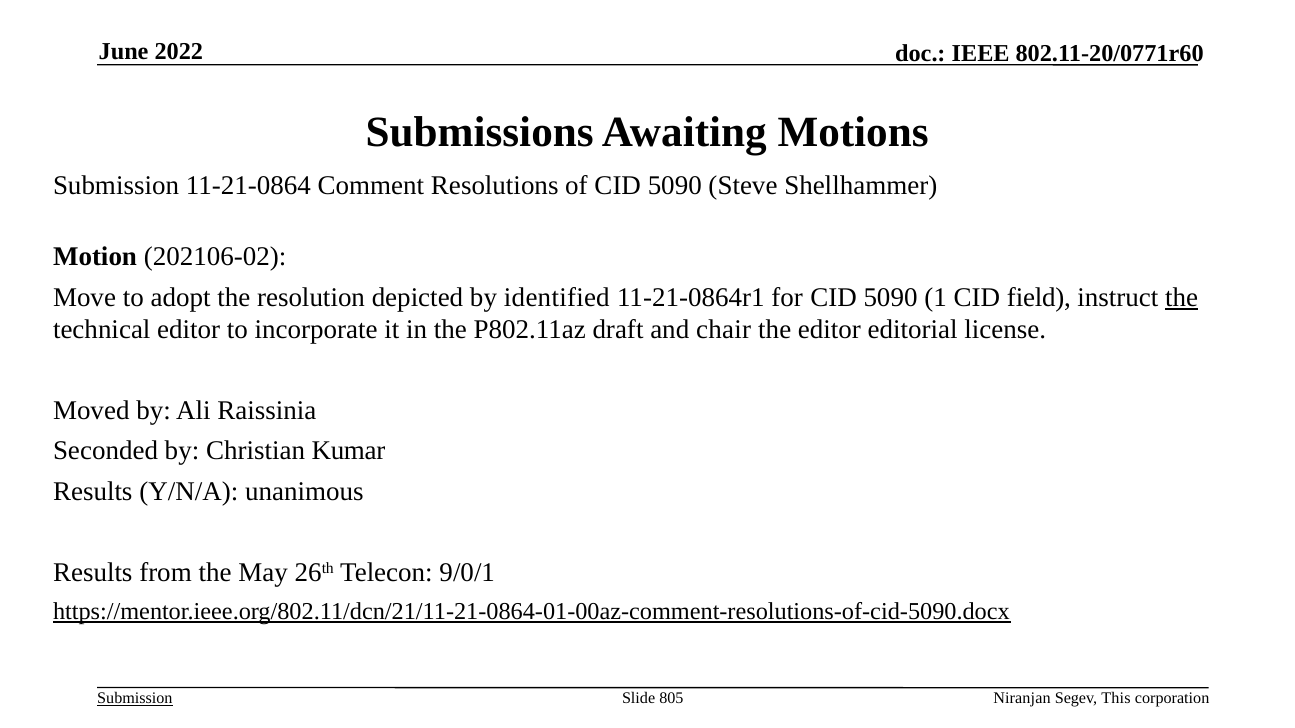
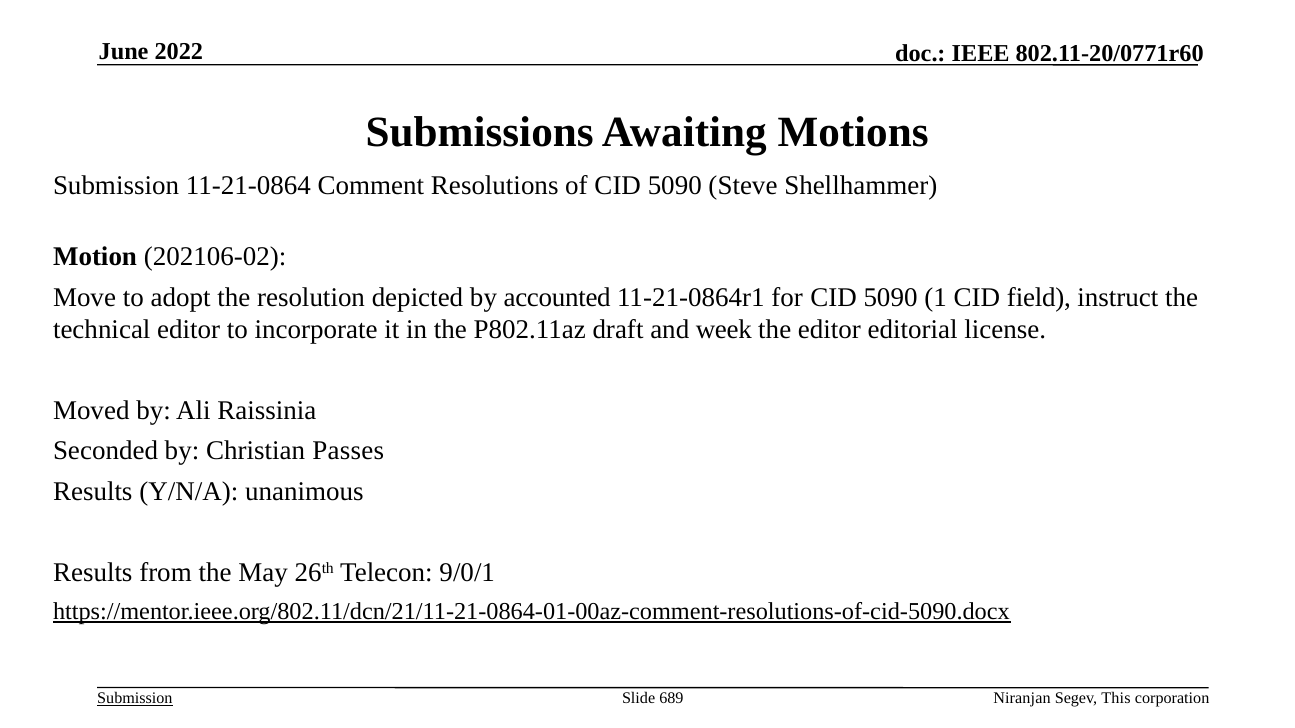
identified: identified -> accounted
the at (1182, 297) underline: present -> none
chair: chair -> week
Kumar: Kumar -> Passes
805: 805 -> 689
